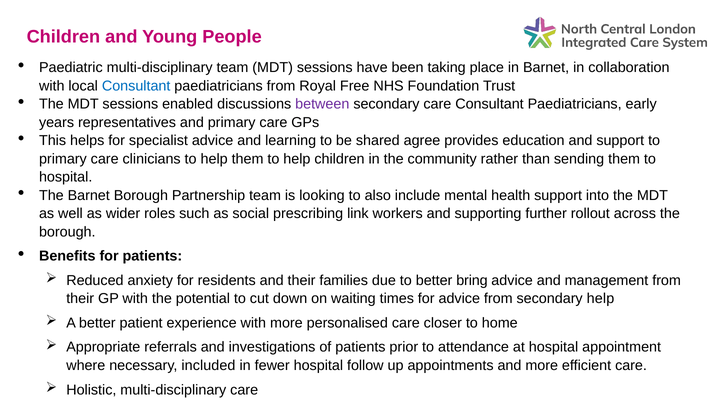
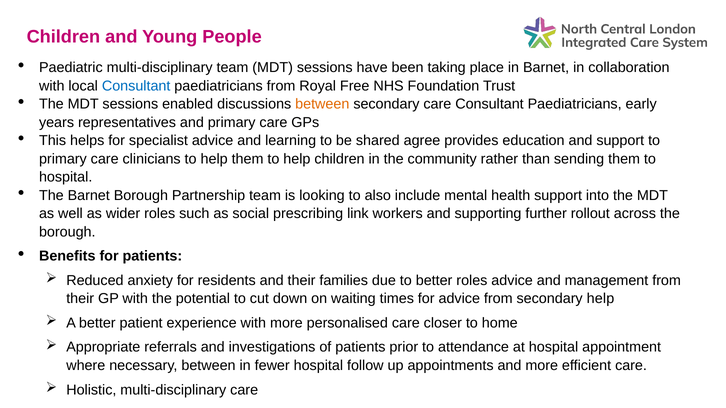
between at (322, 104) colour: purple -> orange
better bring: bring -> roles
necessary included: included -> between
